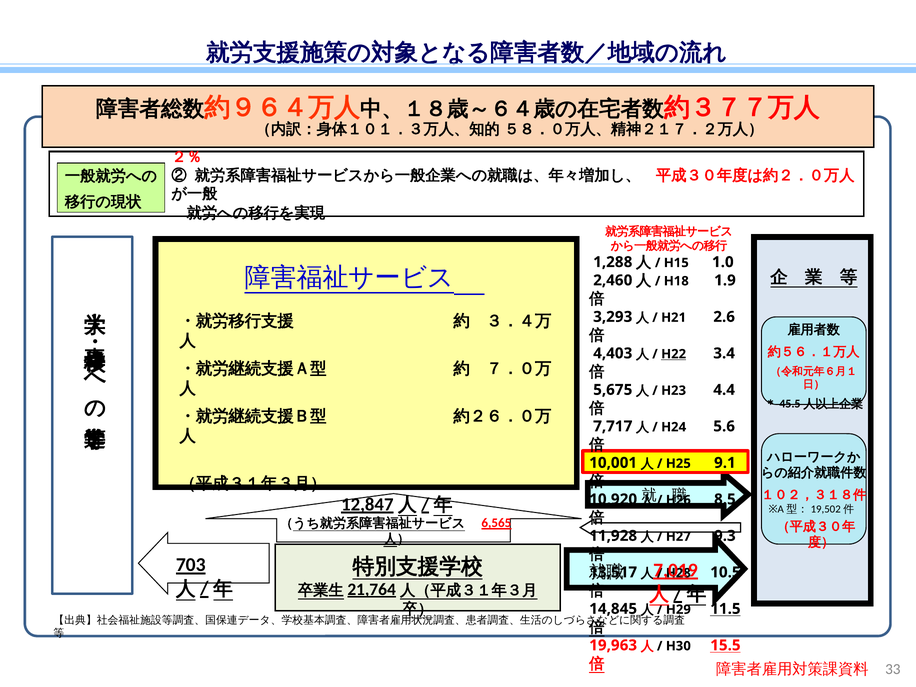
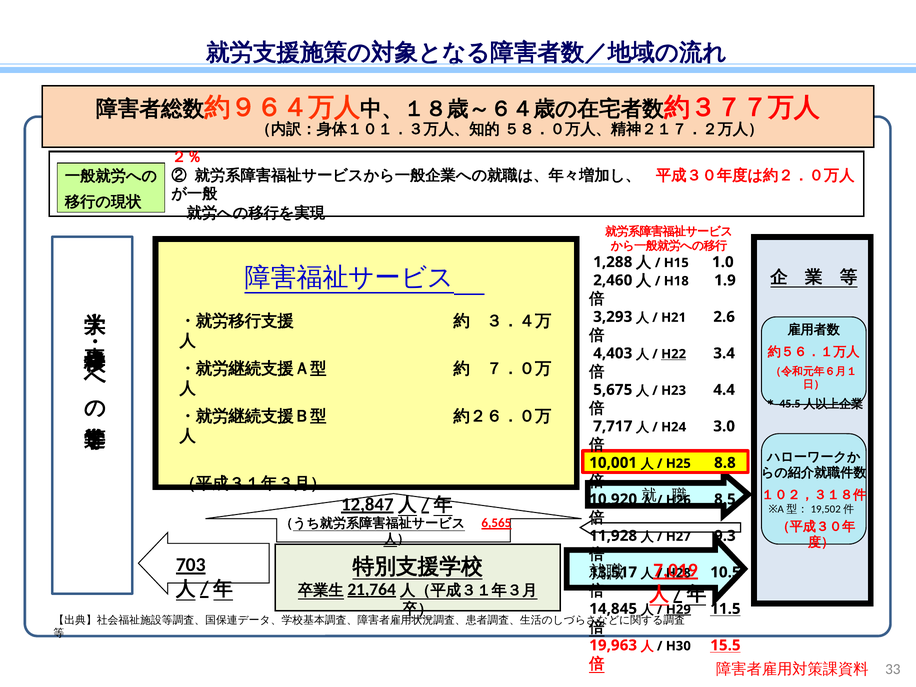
5.6: 5.6 -> 3.0
9.1: 9.1 -> 8.8
H29 underline: none -> present
